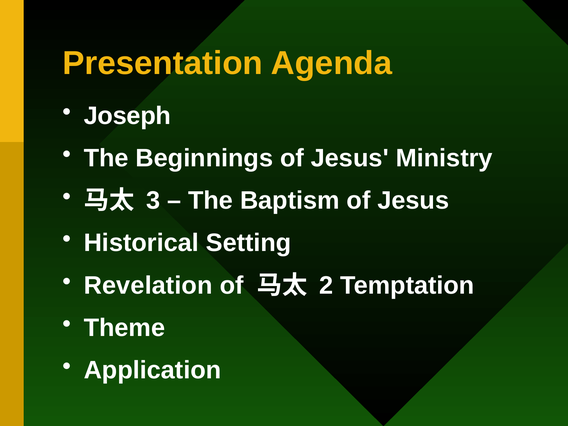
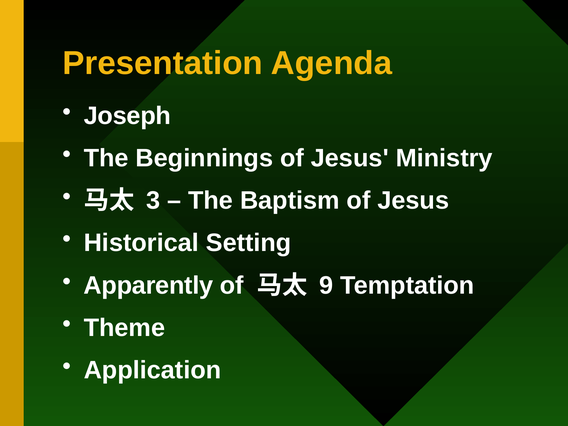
Revelation: Revelation -> Apparently
2: 2 -> 9
